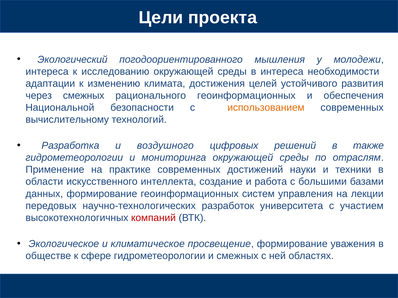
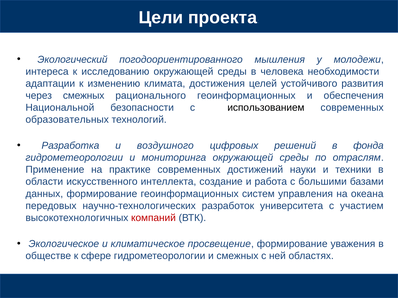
в интереса: интереса -> человека
использованием colour: orange -> black
вычислительному: вычислительному -> образовательных
также: также -> фонда
лекции: лекции -> океана
